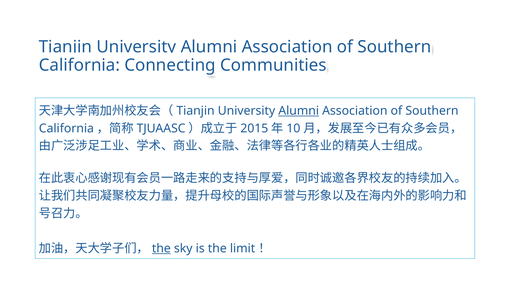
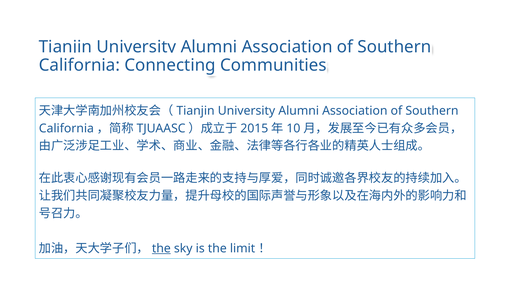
Alumni at (299, 111) underline: present -> none
